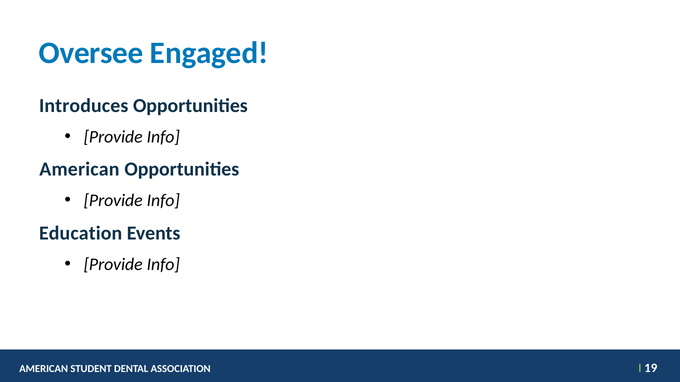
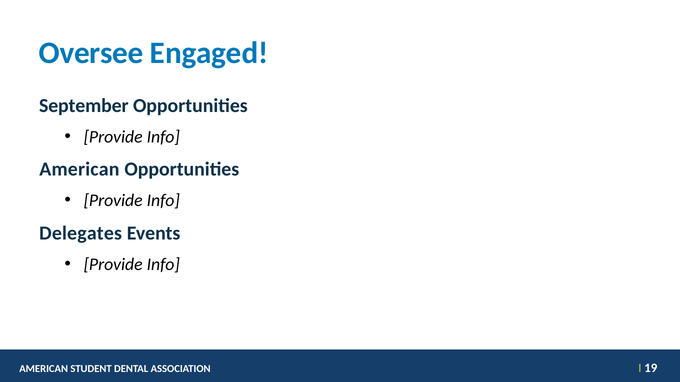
Introduces: Introduces -> September
Education: Education -> Delegates
